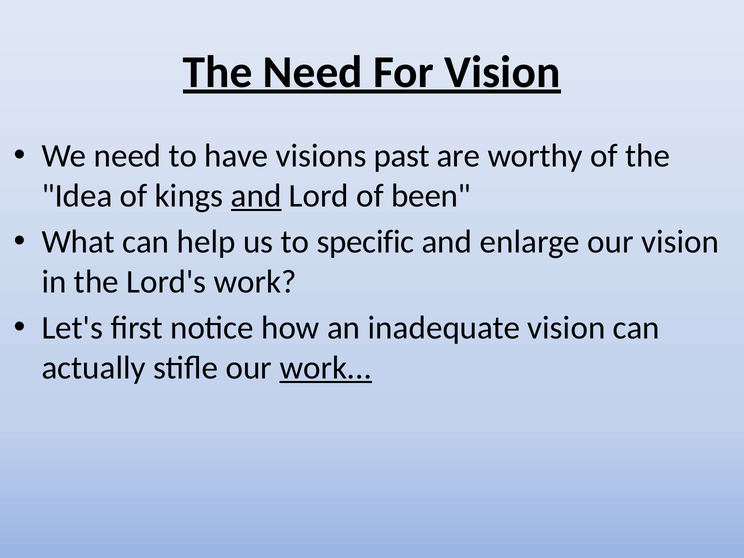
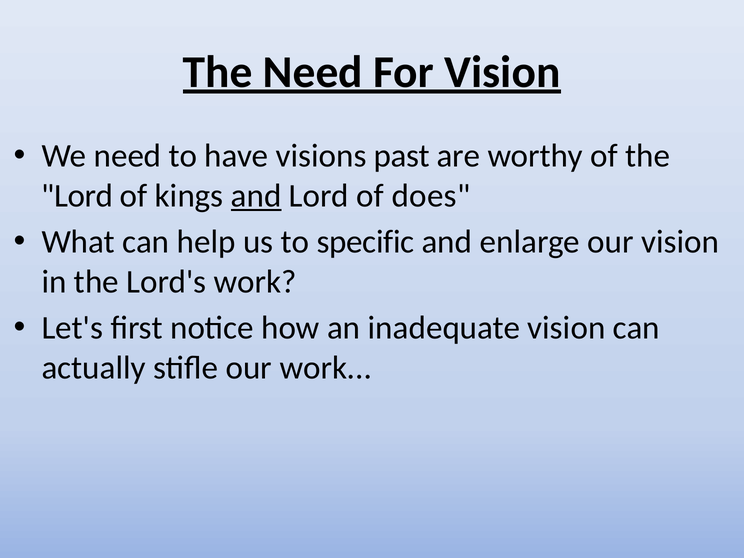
Idea at (77, 196): Idea -> Lord
been: been -> does
work at (326, 368) underline: present -> none
